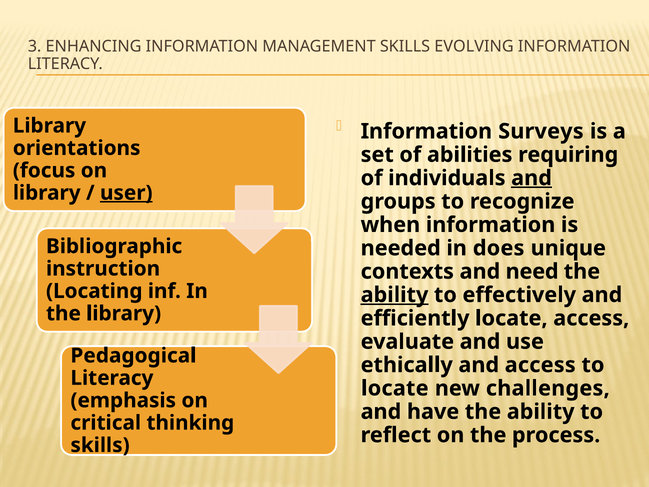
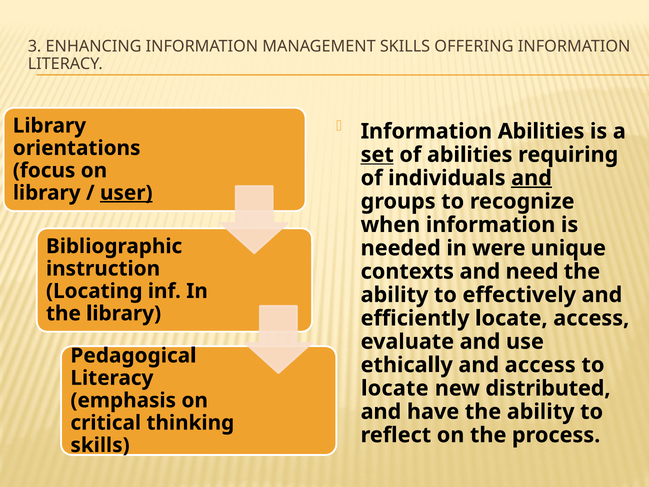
EVOLVING: EVOLVING -> OFFERING
Information Surveys: Surveys -> Abilities
set underline: none -> present
does: does -> were
ability at (394, 295) underline: present -> none
challenges: challenges -> distributed
